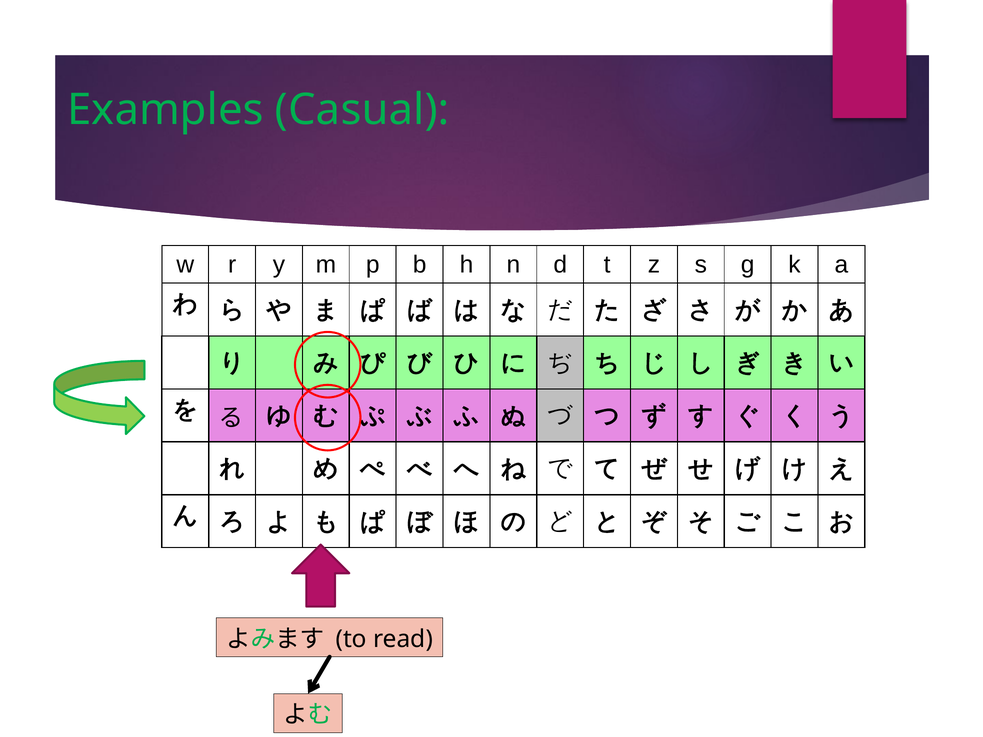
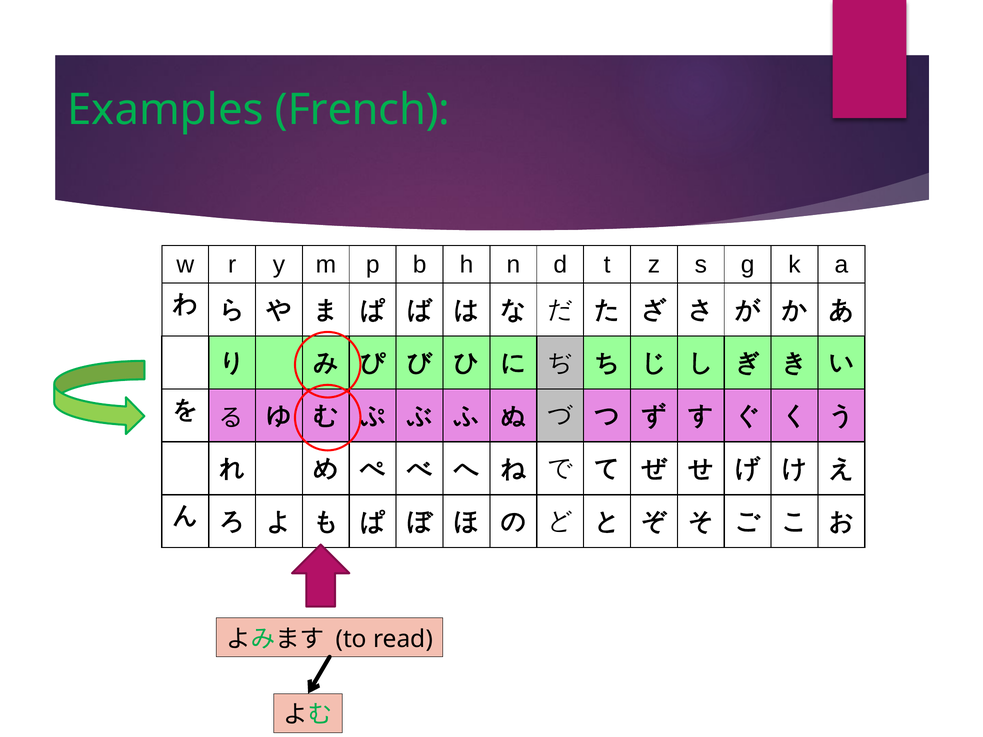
Casual: Casual -> French
